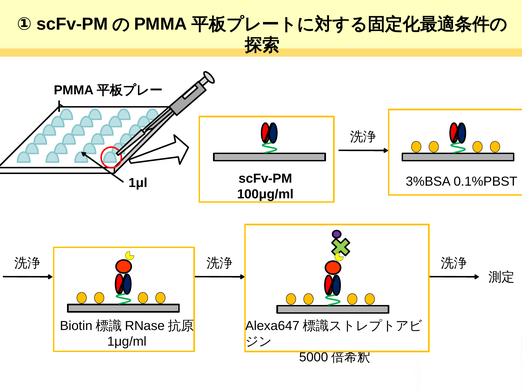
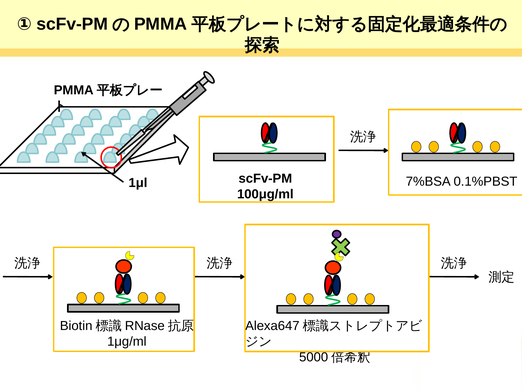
3%BSA: 3%BSA -> 7%BSA
